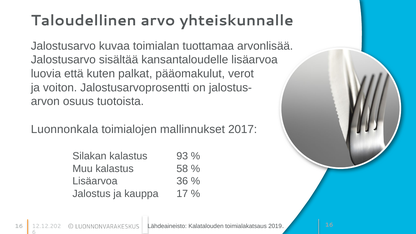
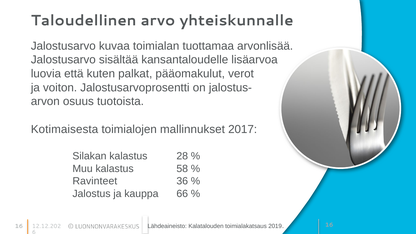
Luonnonkala: Luonnonkala -> Kotimaisesta
93: 93 -> 28
Lisäarvoa at (95, 181): Lisäarvoa -> Ravinteet
17: 17 -> 66
